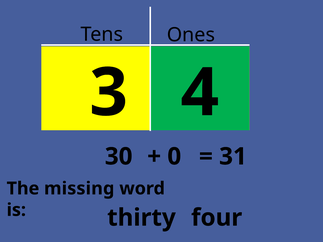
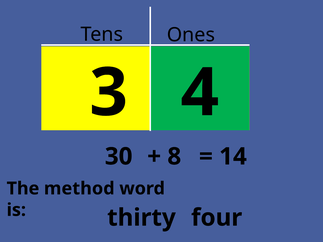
0: 0 -> 8
31: 31 -> 14
missing: missing -> method
